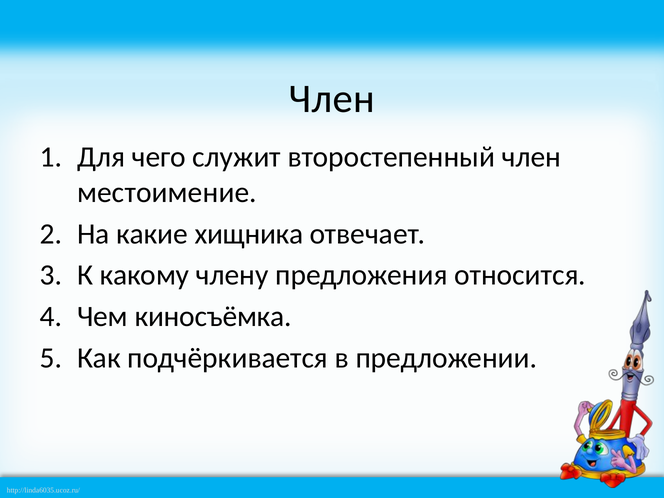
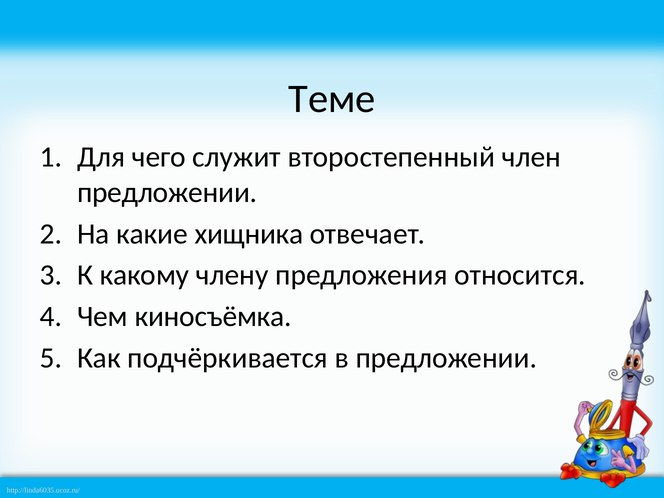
Член at (332, 99): Член -> Теме
местоимение at (167, 192): местоимение -> предложении
